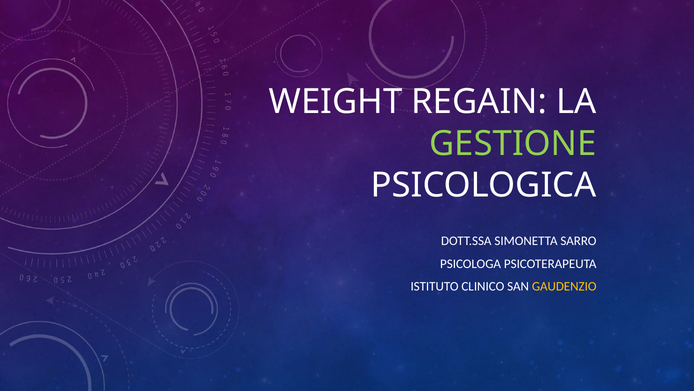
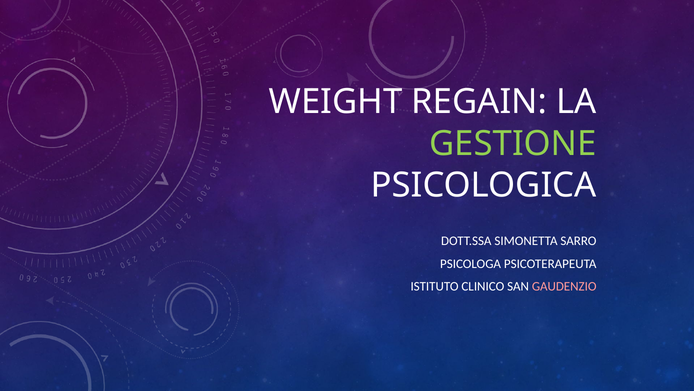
GAUDENZIO colour: yellow -> pink
